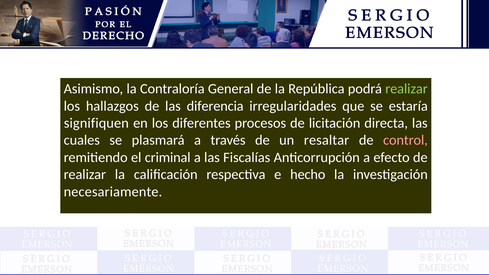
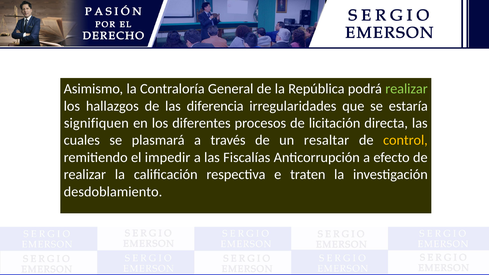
control colour: pink -> yellow
criminal: criminal -> impedir
hecho: hecho -> traten
necesariamente: necesariamente -> desdoblamiento
